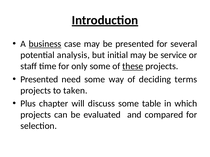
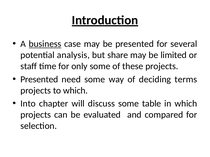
initial: initial -> share
service: service -> limited
these underline: present -> none
to taken: taken -> which
Plus: Plus -> Into
